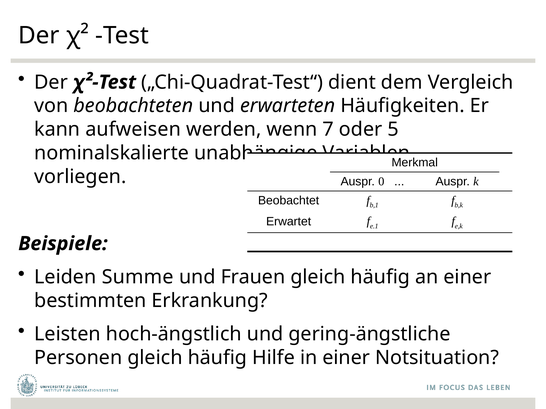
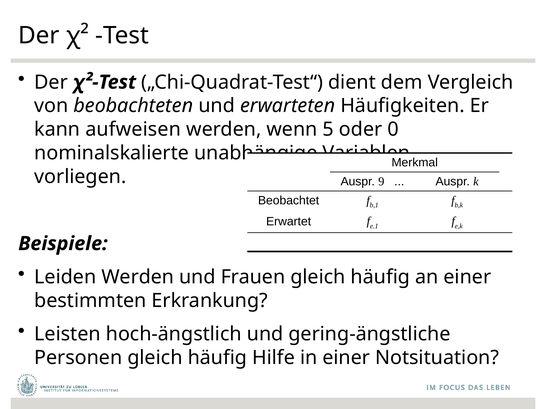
7: 7 -> 5
5: 5 -> 0
0: 0 -> 9
Leiden Summe: Summe -> Werden
